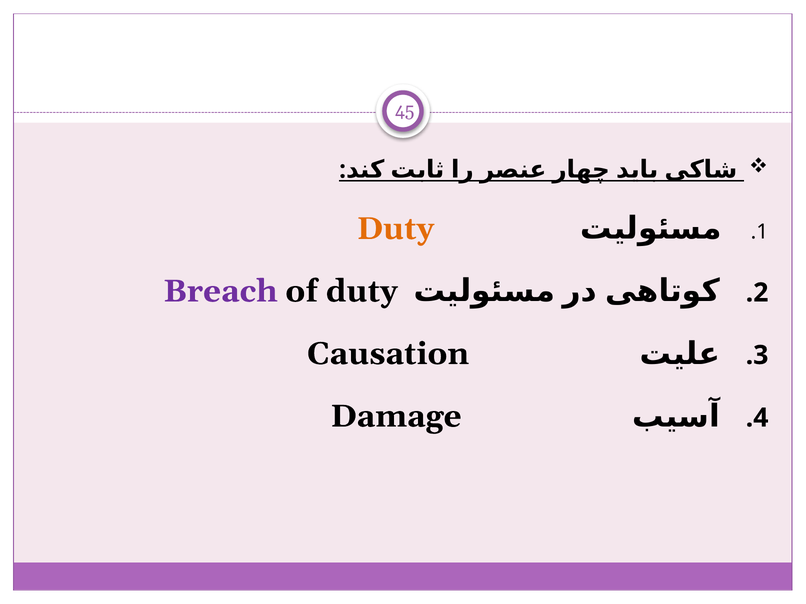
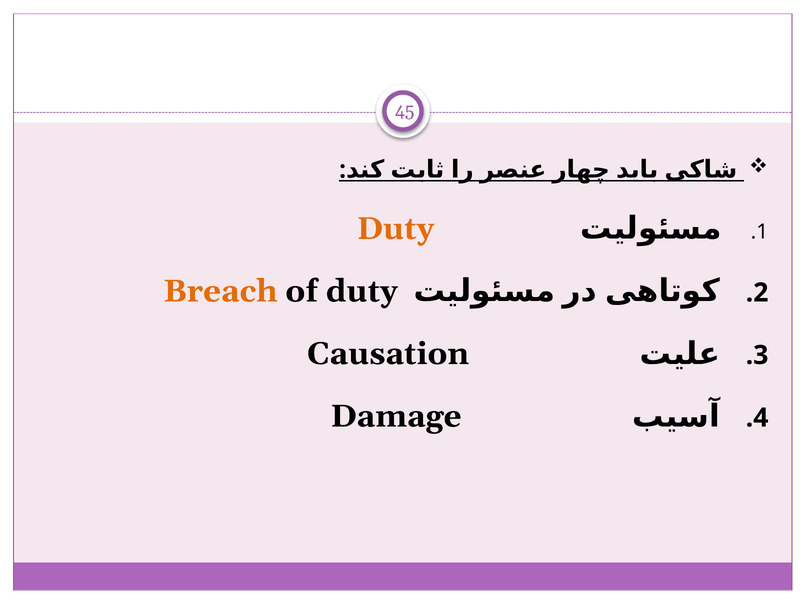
Breach colour: purple -> orange
